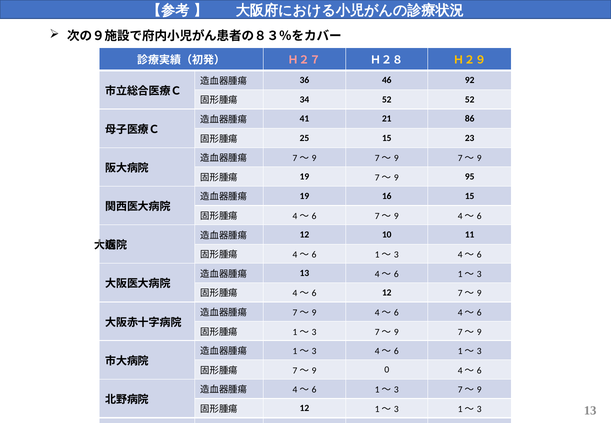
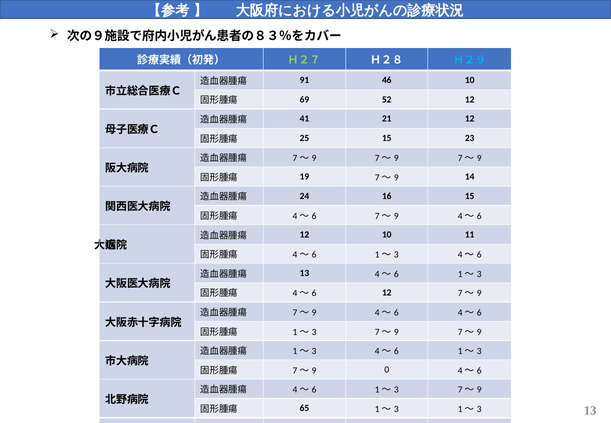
Ｈ２７ colour: pink -> light green
Ｈ２９ colour: yellow -> light blue
36: 36 -> 91
46 92: 92 -> 10
34: 34 -> 69
52 52: 52 -> 12
21 86: 86 -> 12
95: 95 -> 14
19 at (304, 196): 19 -> 24
12 at (304, 408): 12 -> 65
